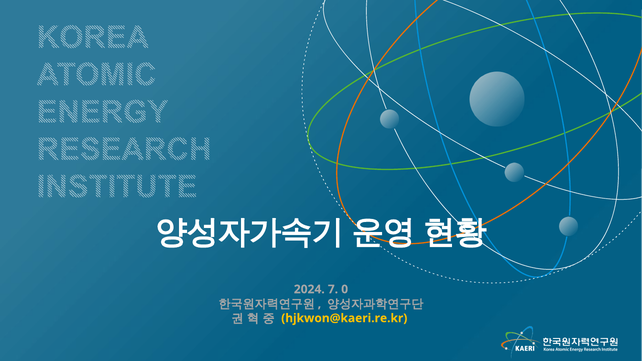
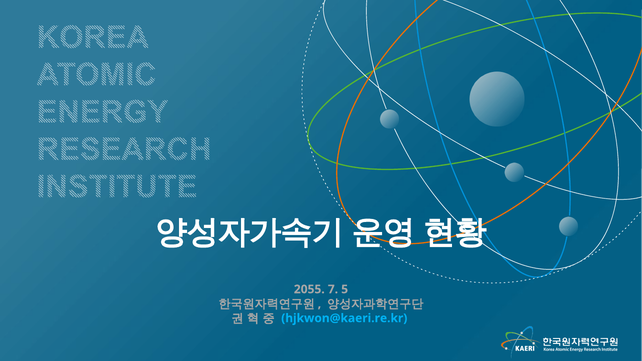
2024: 2024 -> 2055
0: 0 -> 5
hjkwon@kaeri.re.kr colour: yellow -> light blue
